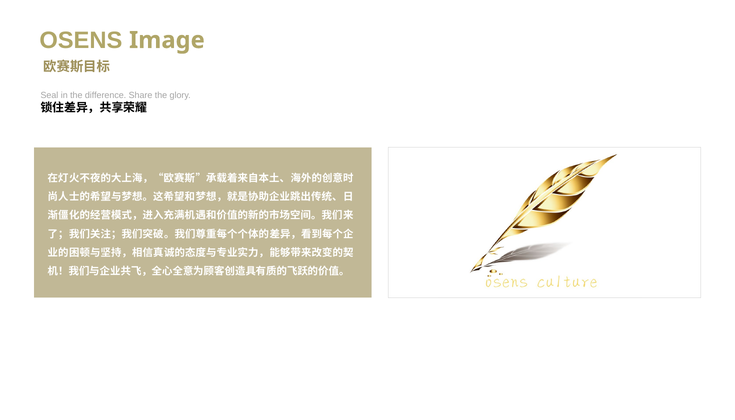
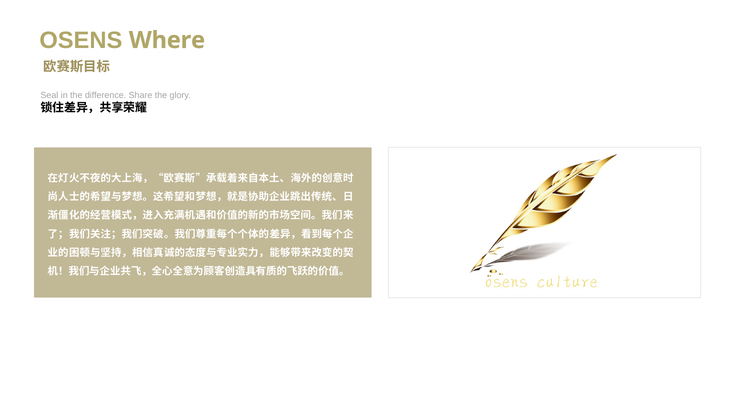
Image: Image -> Where
